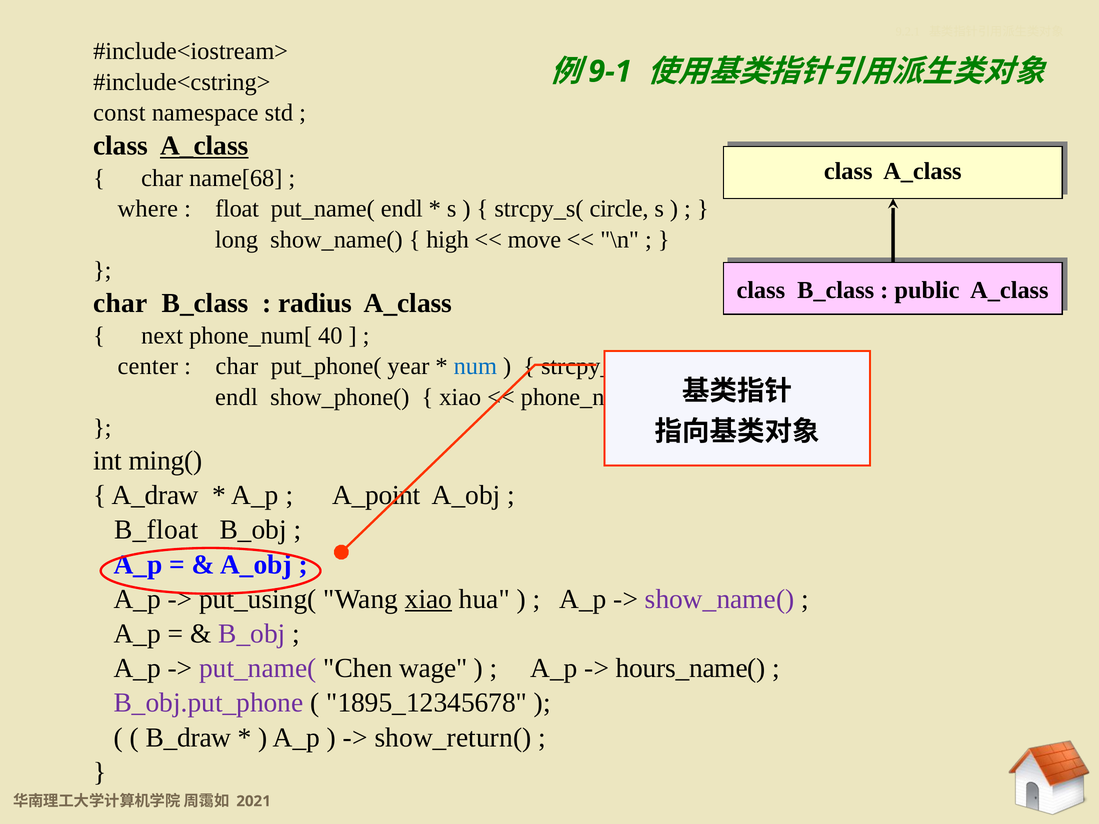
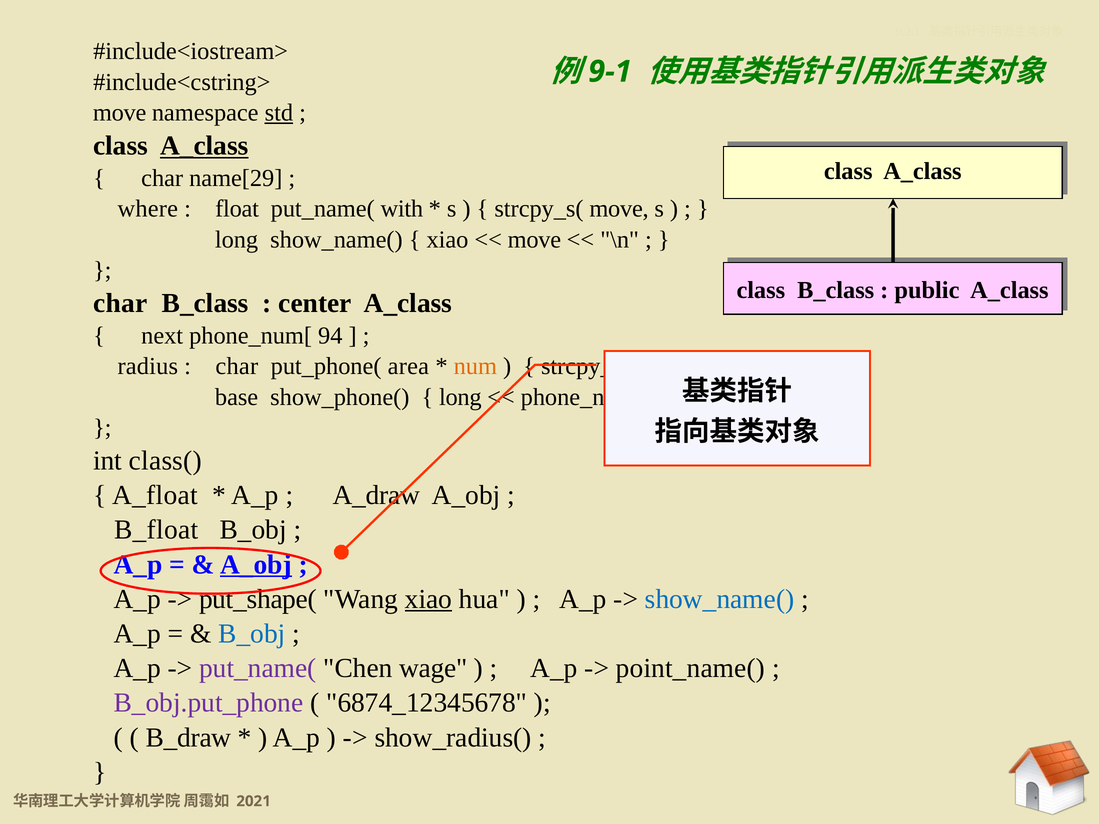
const at (119, 113): const -> move
std underline: none -> present
name[68: name[68 -> name[29
put_name( endl: endl -> with
strcpy_s( circle: circle -> move
high at (448, 240): high -> xiao
radius: radius -> center
40: 40 -> 94
center: center -> radius
year: year -> area
num at (475, 366) colour: blue -> orange
endl at (236, 397): endl -> base
xiao at (460, 397): xiao -> long
ming(: ming( -> class(
A_draw: A_draw -> A_float
A_point: A_point -> A_draw
A_obj at (256, 565) underline: none -> present
put_using(: put_using( -> put_shape(
show_name( at (720, 599) colour: purple -> blue
B_obj at (252, 634) colour: purple -> blue
hours_name(: hours_name( -> point_name(
1895_12345678: 1895_12345678 -> 6874_12345678
show_return(: show_return( -> show_radius(
